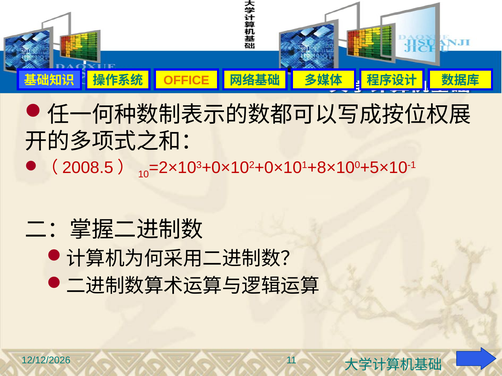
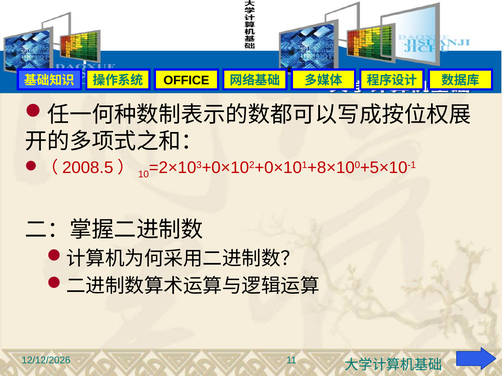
OFFICE colour: orange -> black
